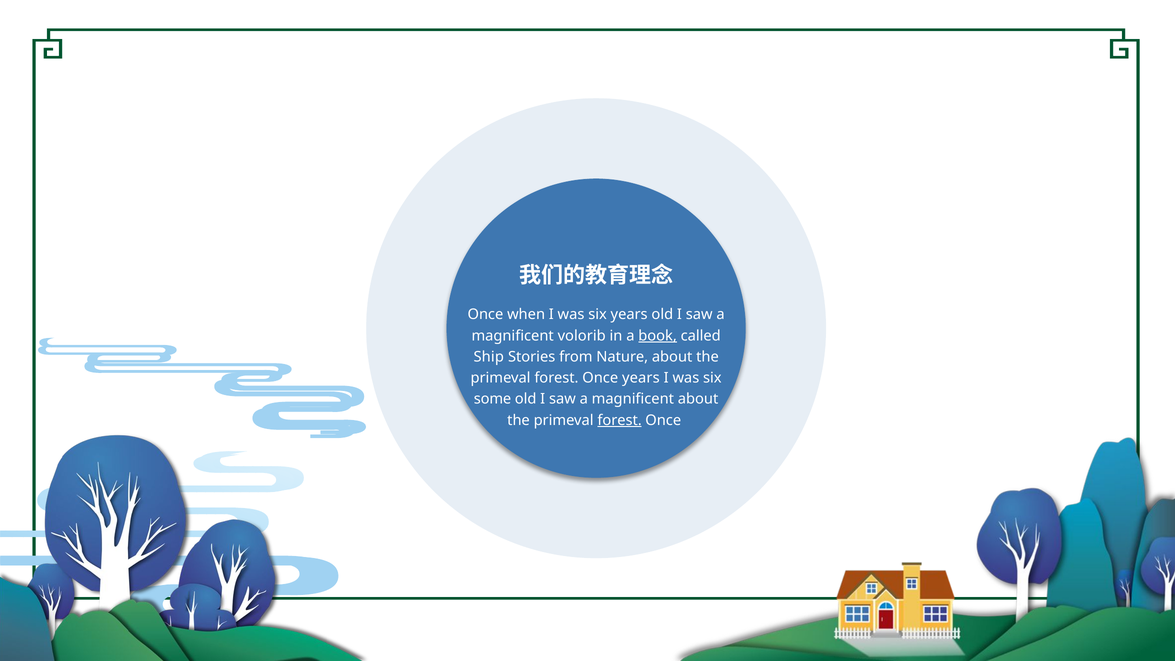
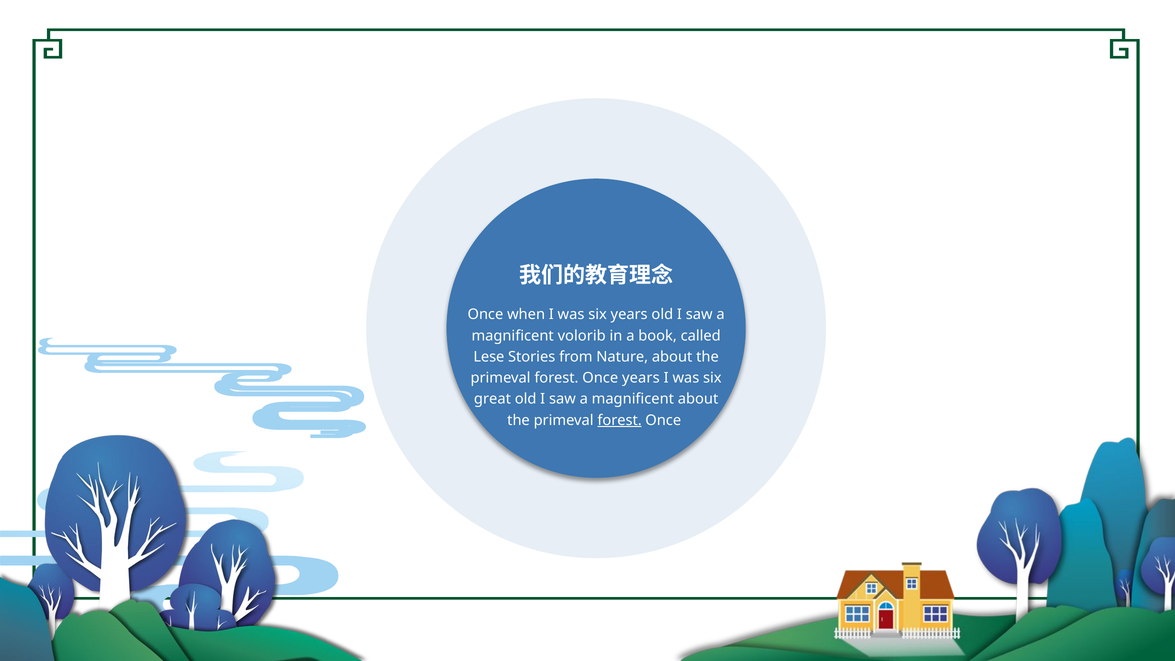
book underline: present -> none
Ship: Ship -> Lese
some: some -> great
